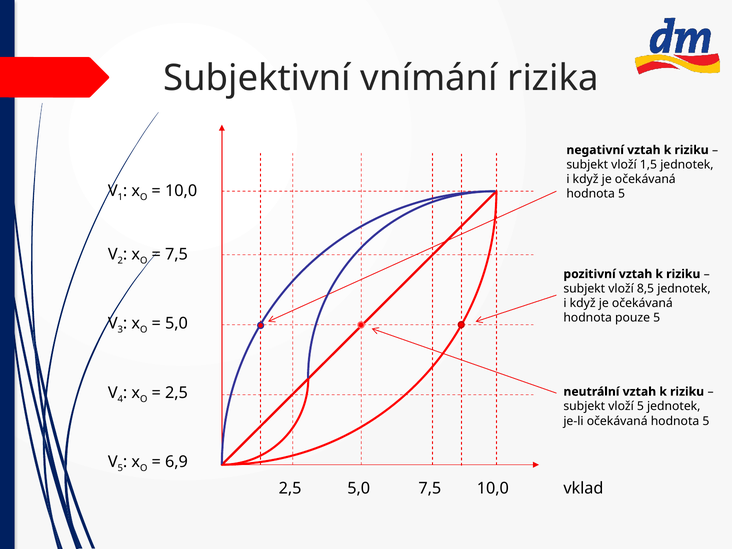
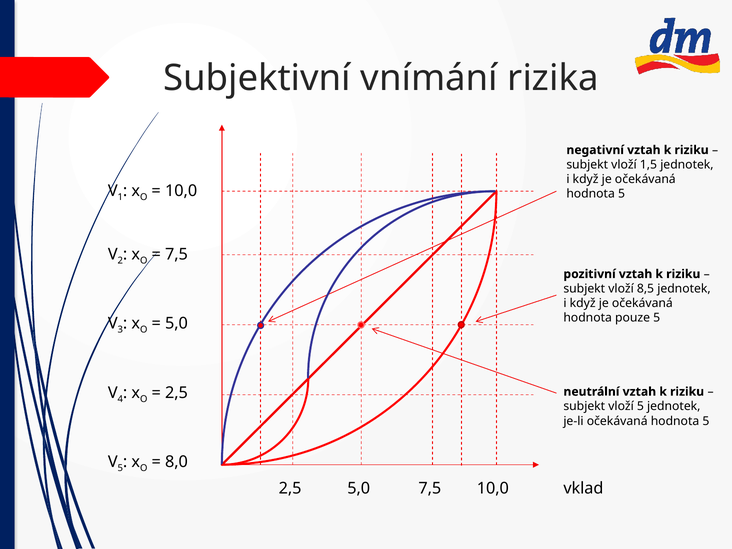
6,9: 6,9 -> 8,0
